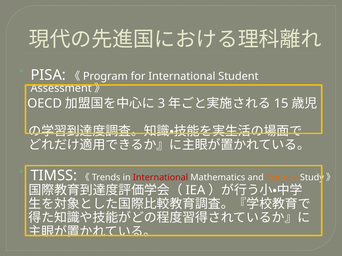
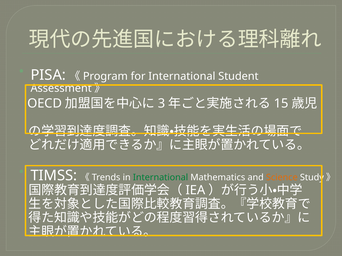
International at (161, 178) colour: red -> green
